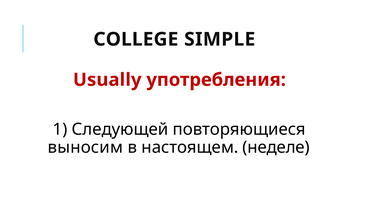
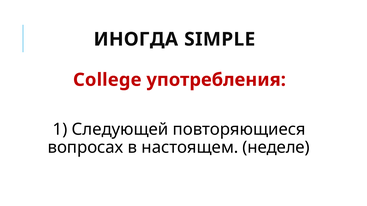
COLLEGE: COLLEGE -> ИНОГДА
Usually: Usually -> College
выносим: выносим -> вопросах
